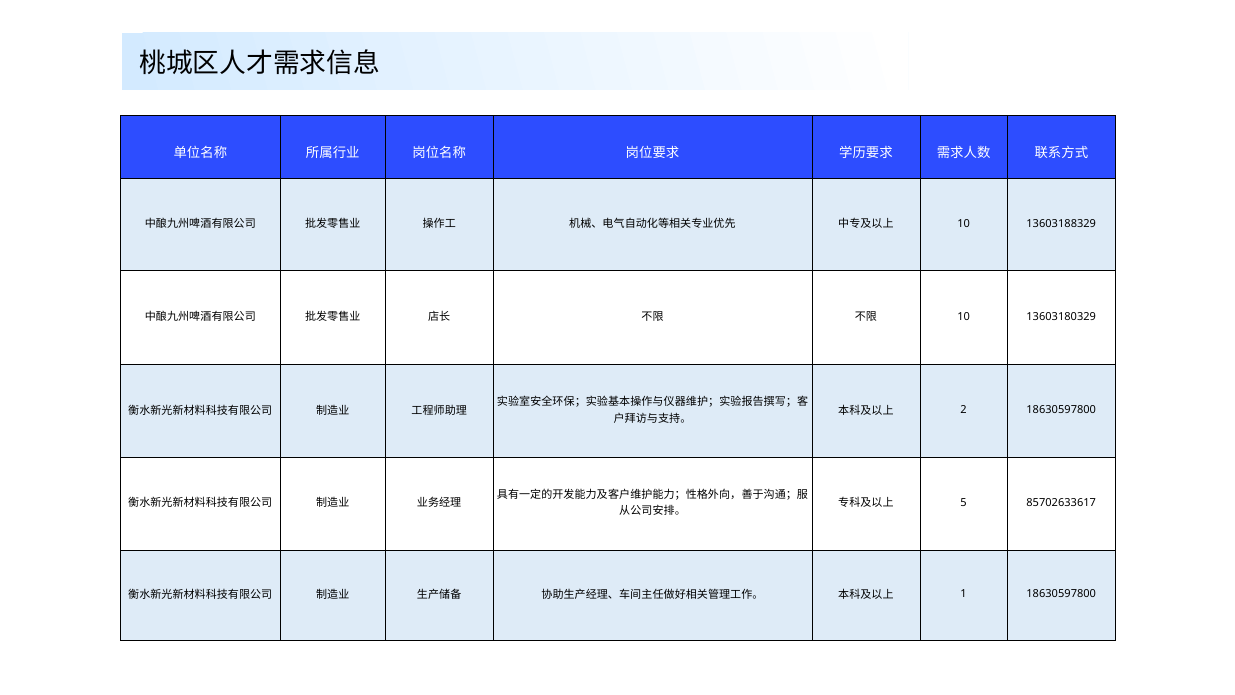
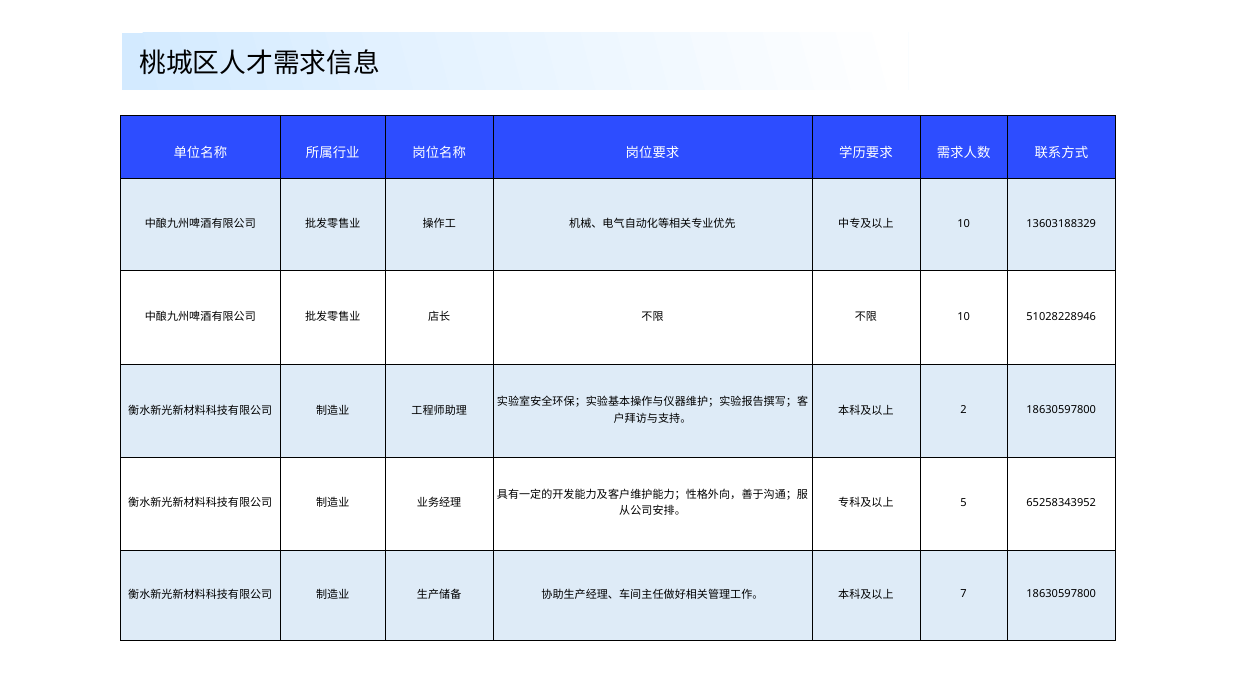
13603180329: 13603180329 -> 51028228946
85702633617: 85702633617 -> 65258343952
1: 1 -> 7
